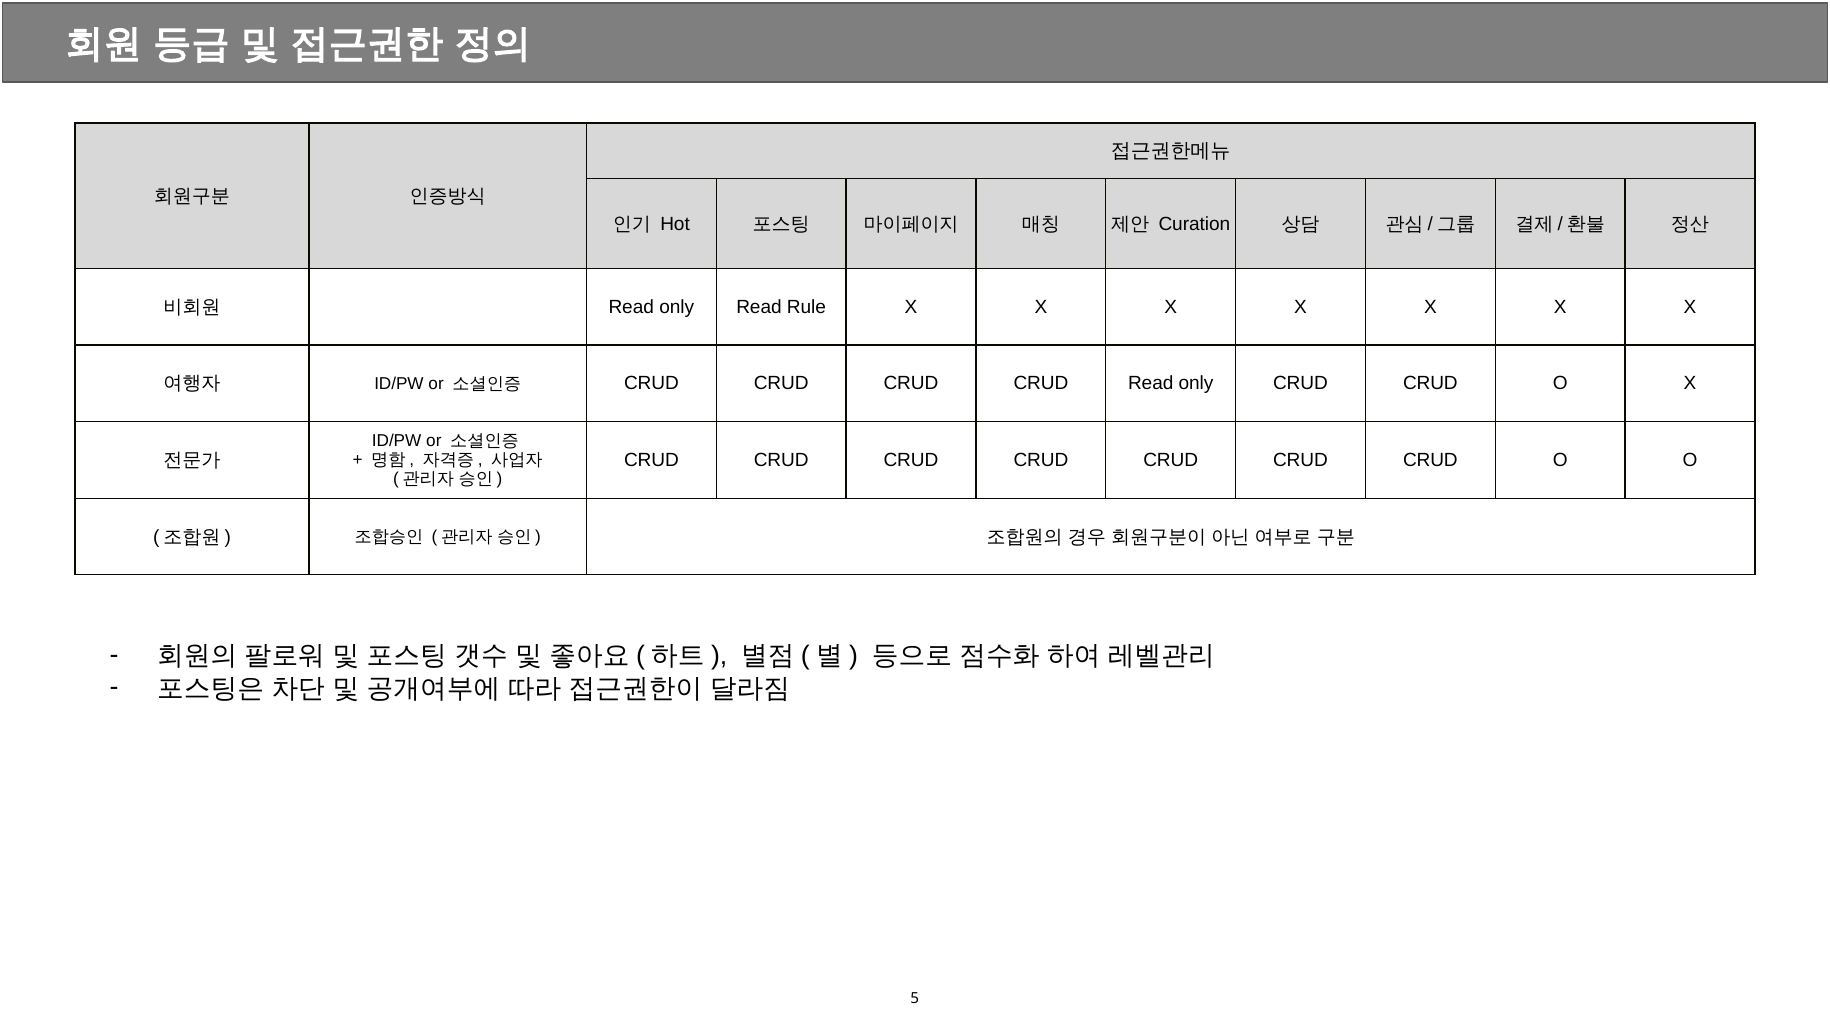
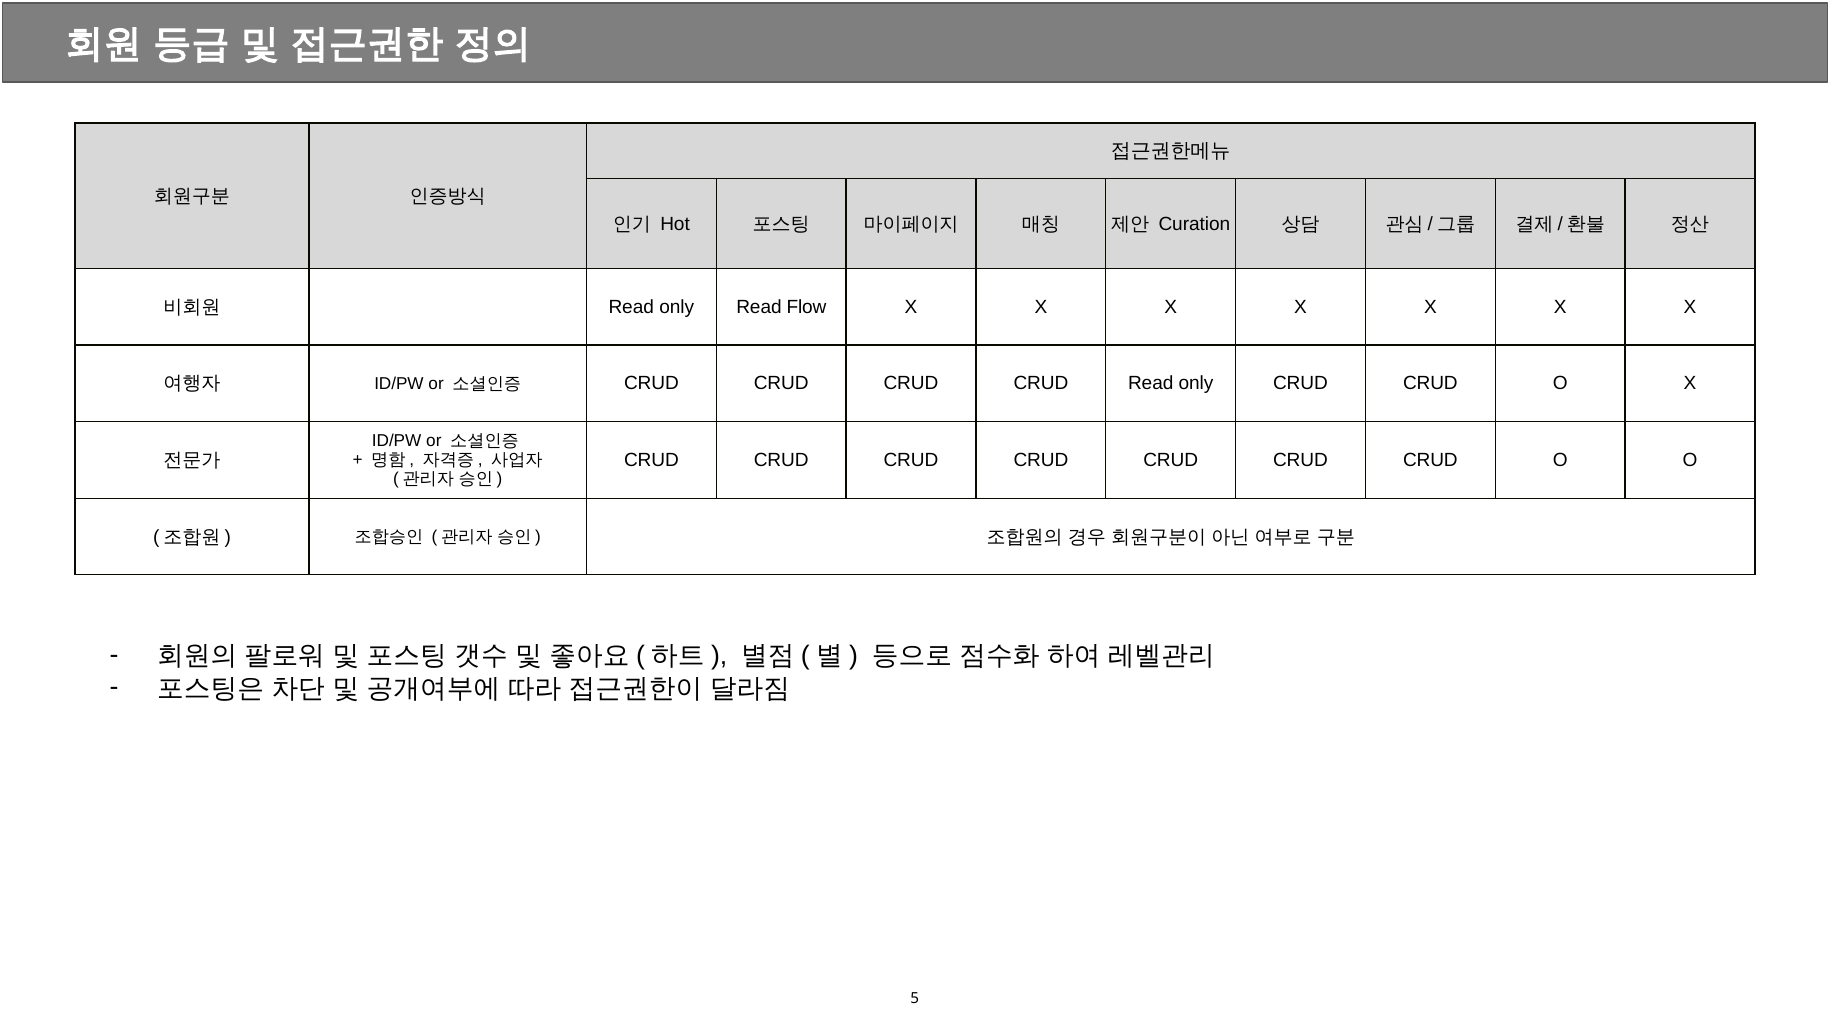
Rule: Rule -> Flow
